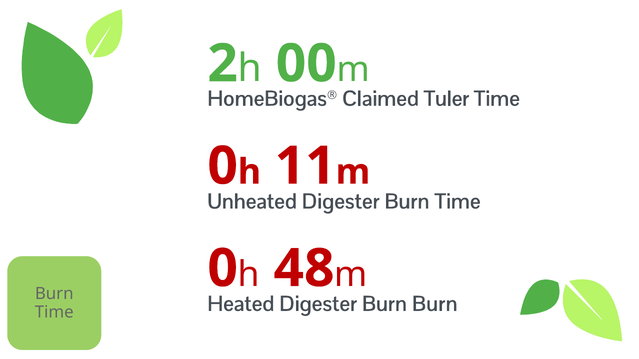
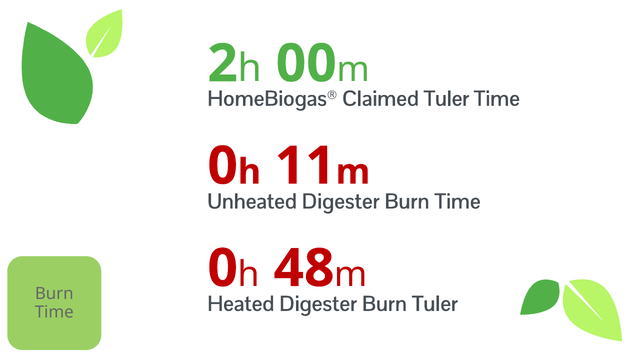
Burn Burn: Burn -> Tuler
